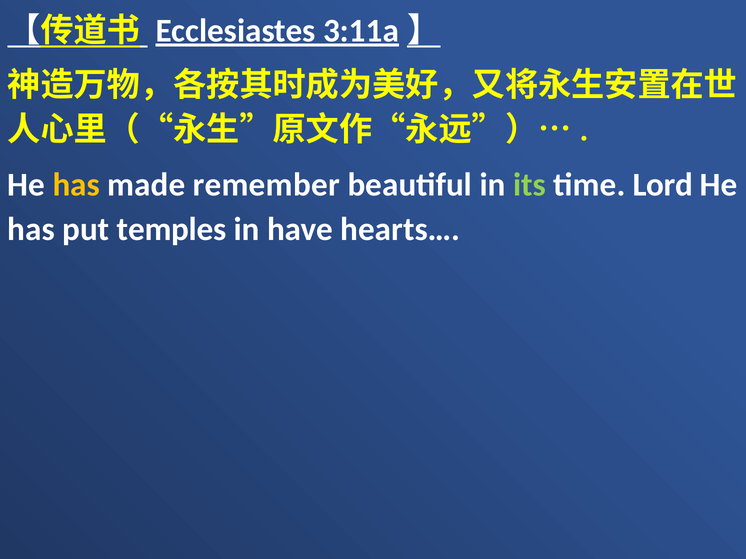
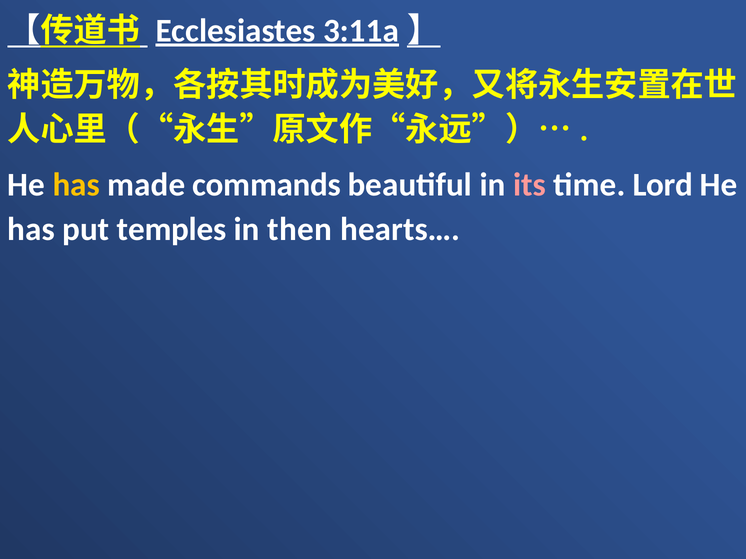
remember: remember -> commands
its colour: light green -> pink
have: have -> then
